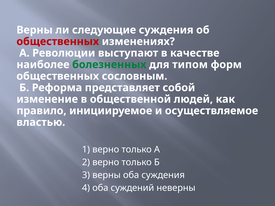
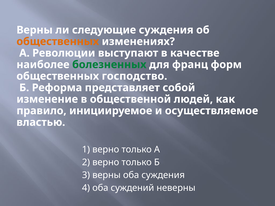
общественных at (58, 42) colour: red -> orange
типом: типом -> франц
сословным: сословным -> господство
